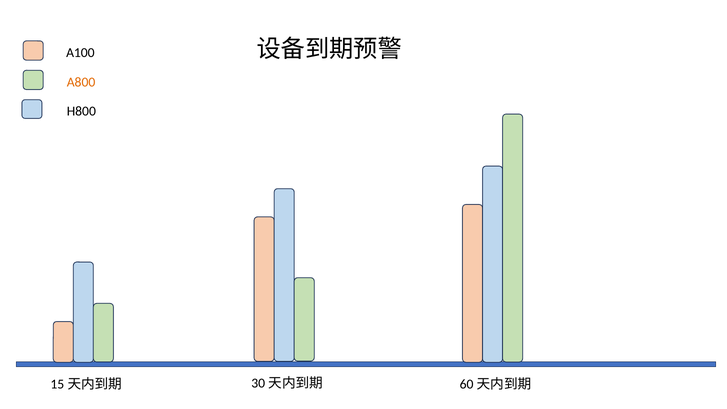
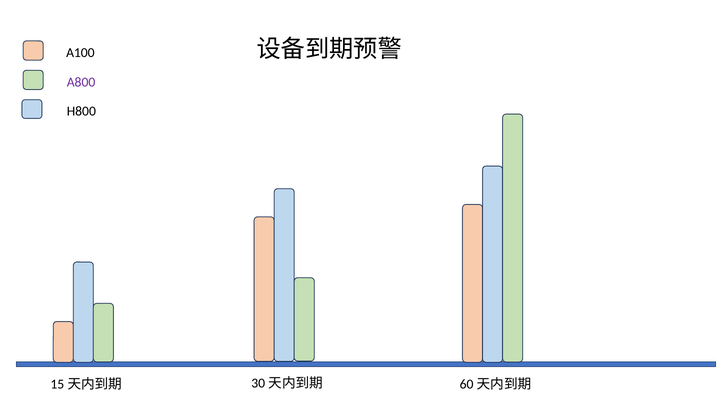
A800 colour: orange -> purple
